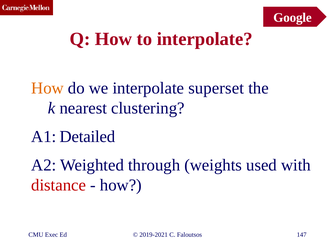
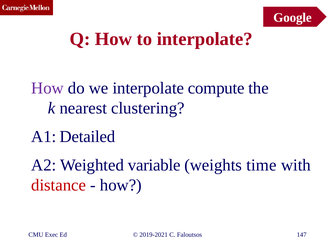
How at (47, 88) colour: orange -> purple
superset: superset -> compute
through: through -> variable
used: used -> time
